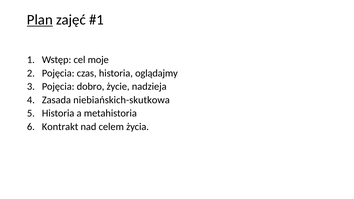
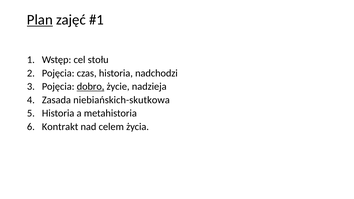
moje: moje -> stołu
oglądajmy: oglądajmy -> nadchodzi
dobro underline: none -> present
